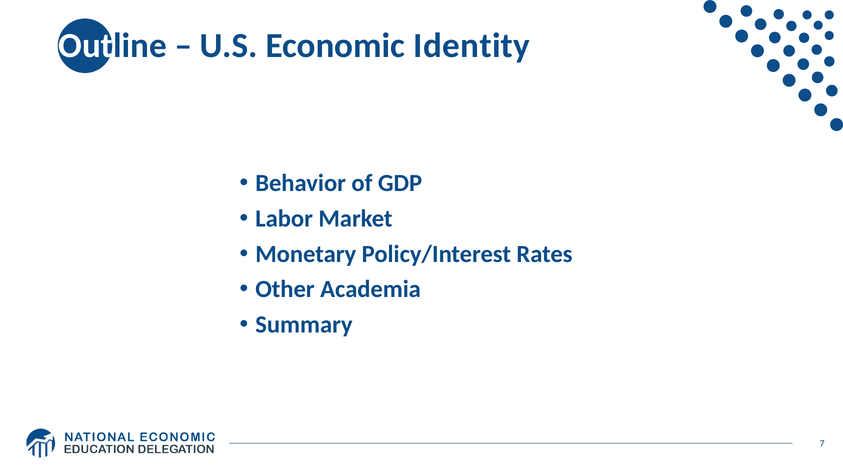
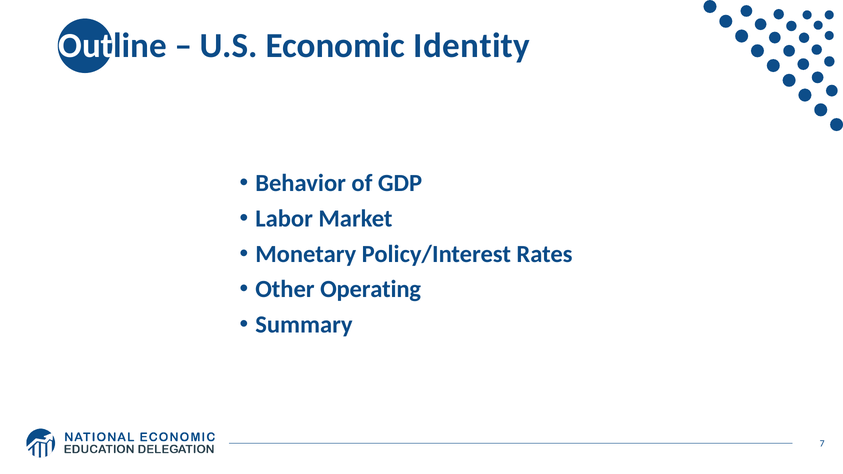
Academia: Academia -> Operating
